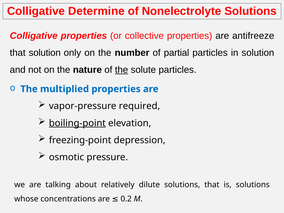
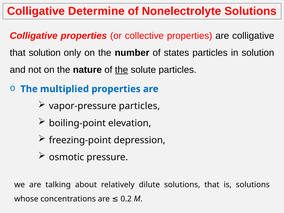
are antifreeze: antifreeze -> colligative
partial: partial -> states
vapor-pressure required: required -> particles
boiling-point underline: present -> none
